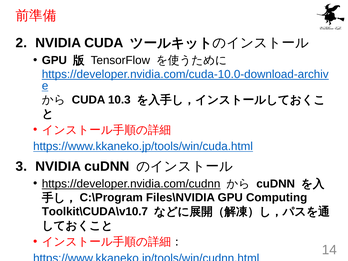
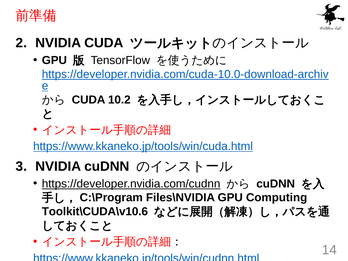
10.3: 10.3 -> 10.2
Toolkit\CUDA\v10.7: Toolkit\CUDA\v10.7 -> Toolkit\CUDA\v10.6
